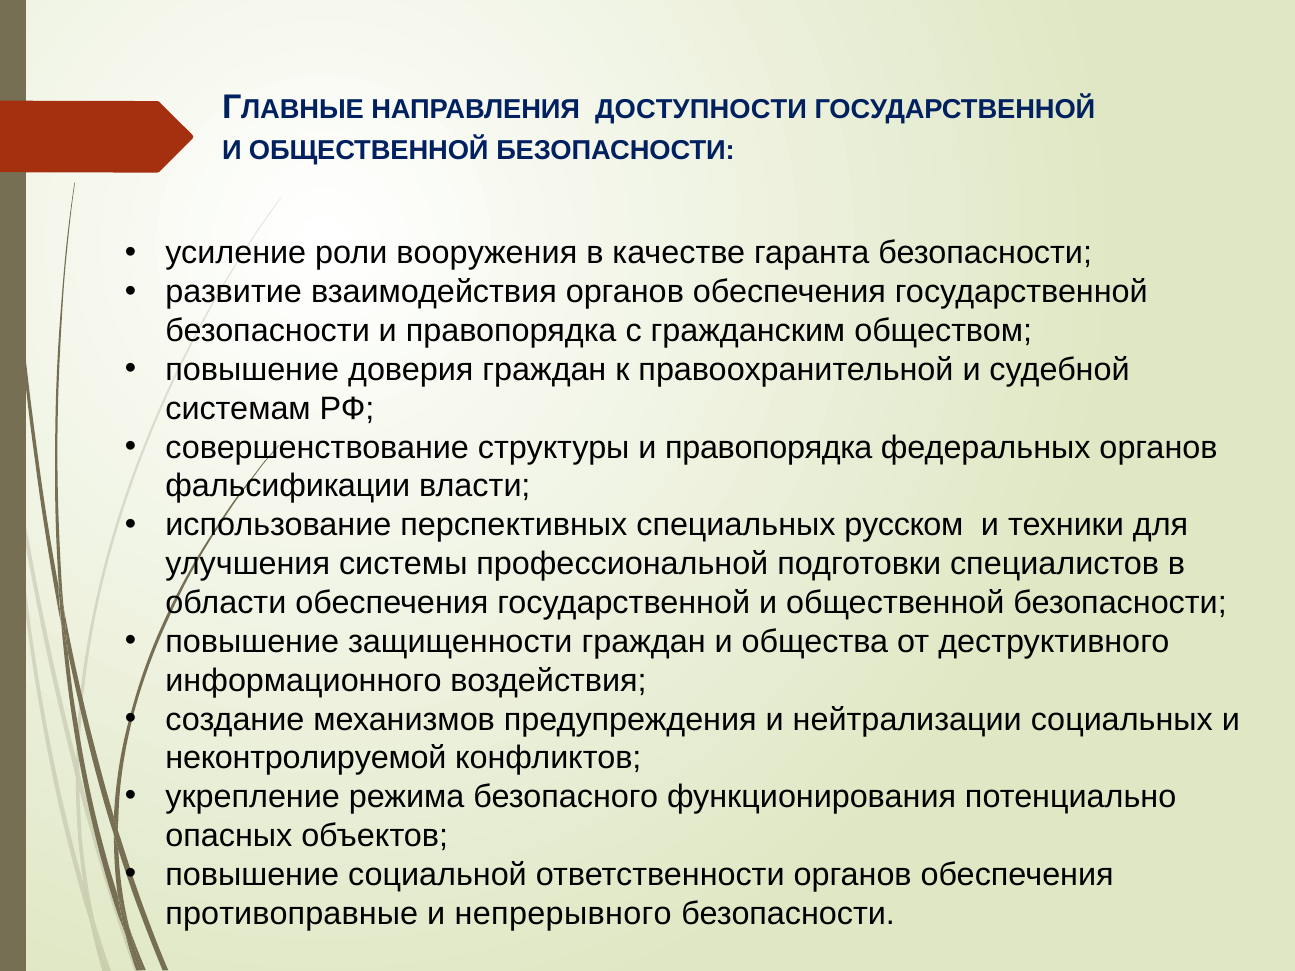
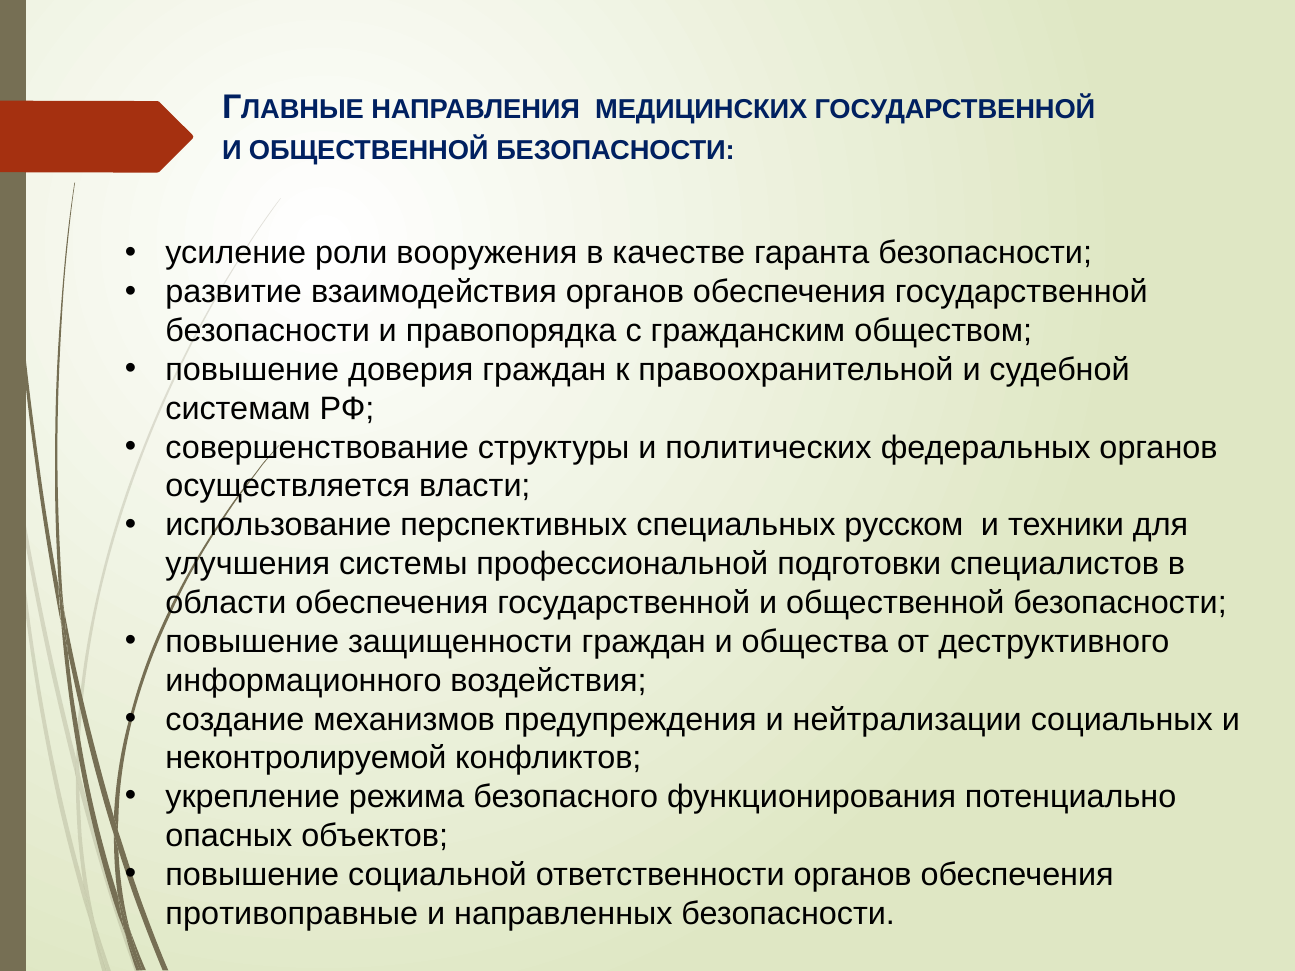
ДОСТУПНОСТИ: ДОСТУПНОСТИ -> МЕДИЦИНСКИХ
структуры и правопорядка: правопорядка -> политических
фальсификации: фальсификации -> осуществляется
непрерывного: непрерывного -> направленных
